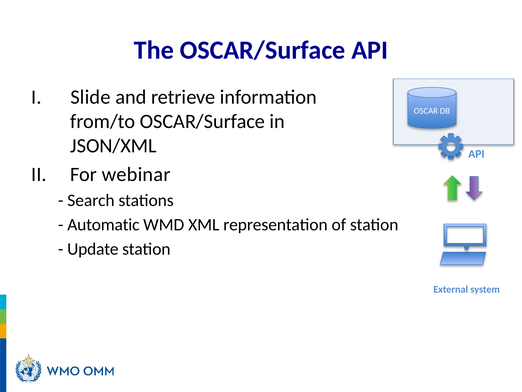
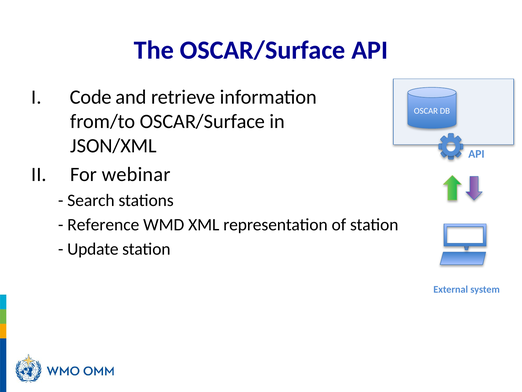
Slide: Slide -> Code
Automatic: Automatic -> Reference
